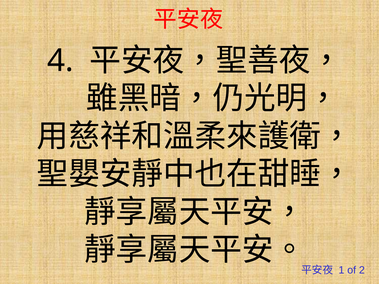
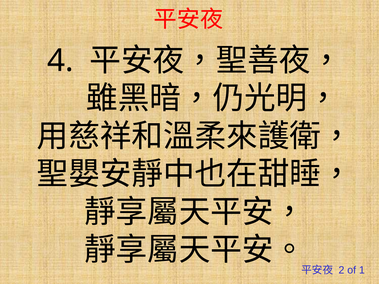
1: 1 -> 2
2: 2 -> 1
